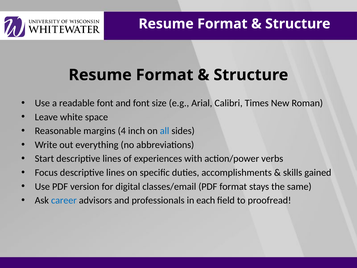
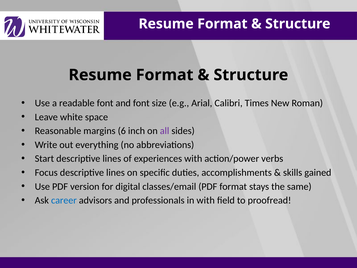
4: 4 -> 6
all colour: blue -> purple
in each: each -> with
